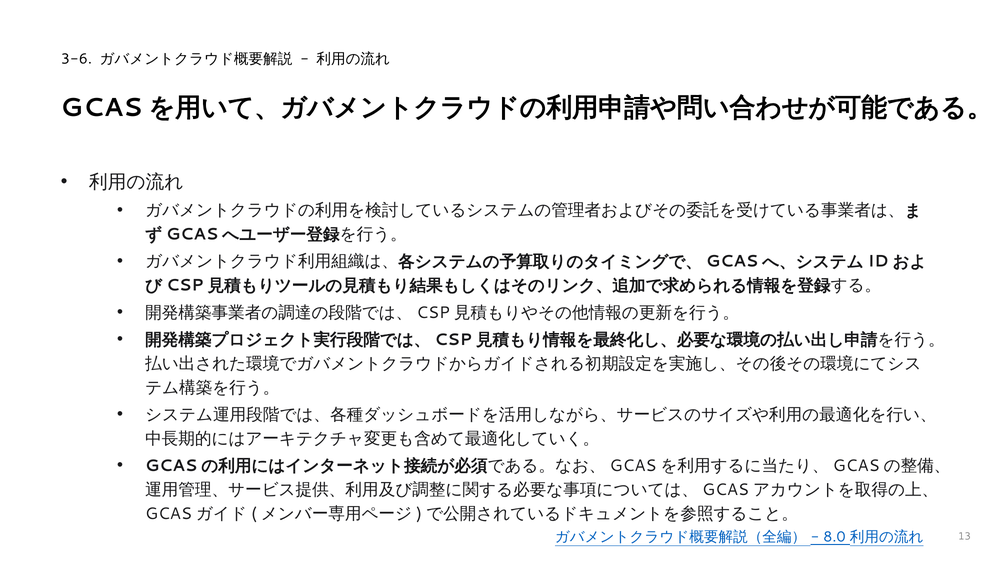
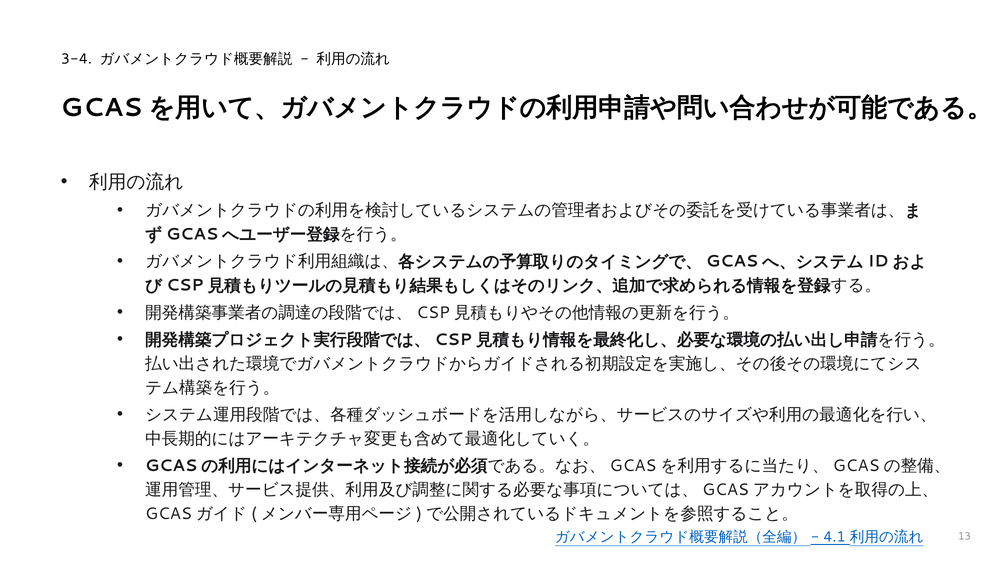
3-6: 3-6 -> 3-4
8.0: 8.0 -> 4.1
